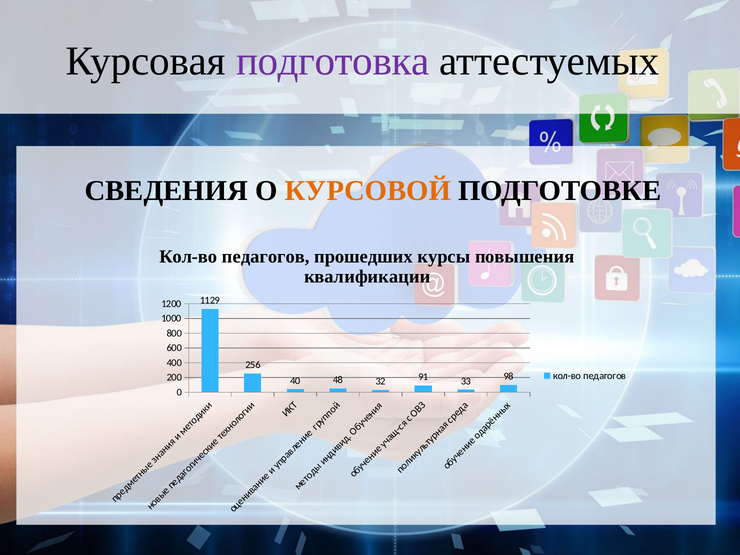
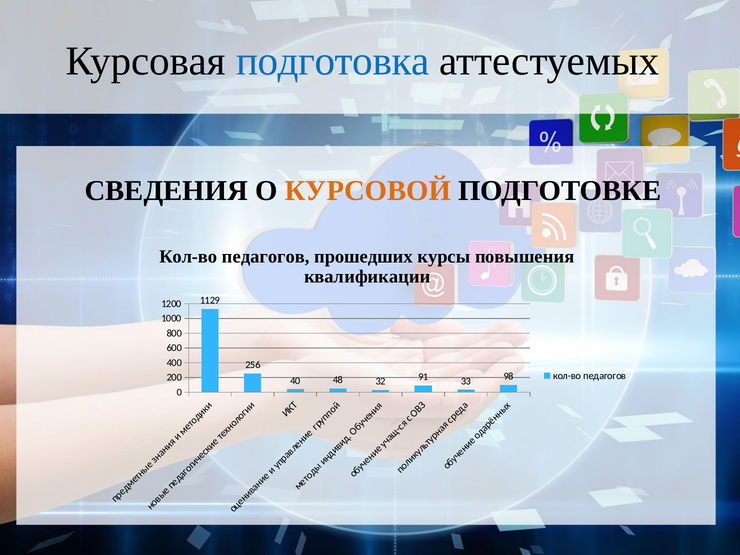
подготовка colour: purple -> blue
